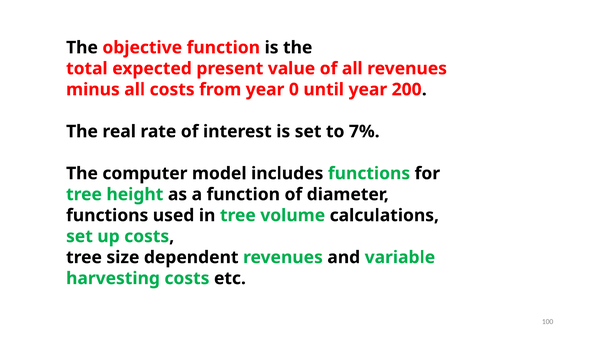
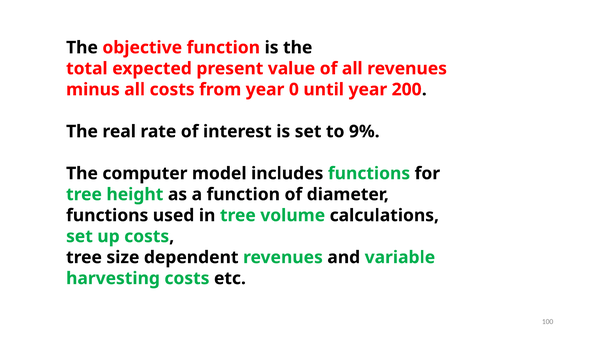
7%: 7% -> 9%
